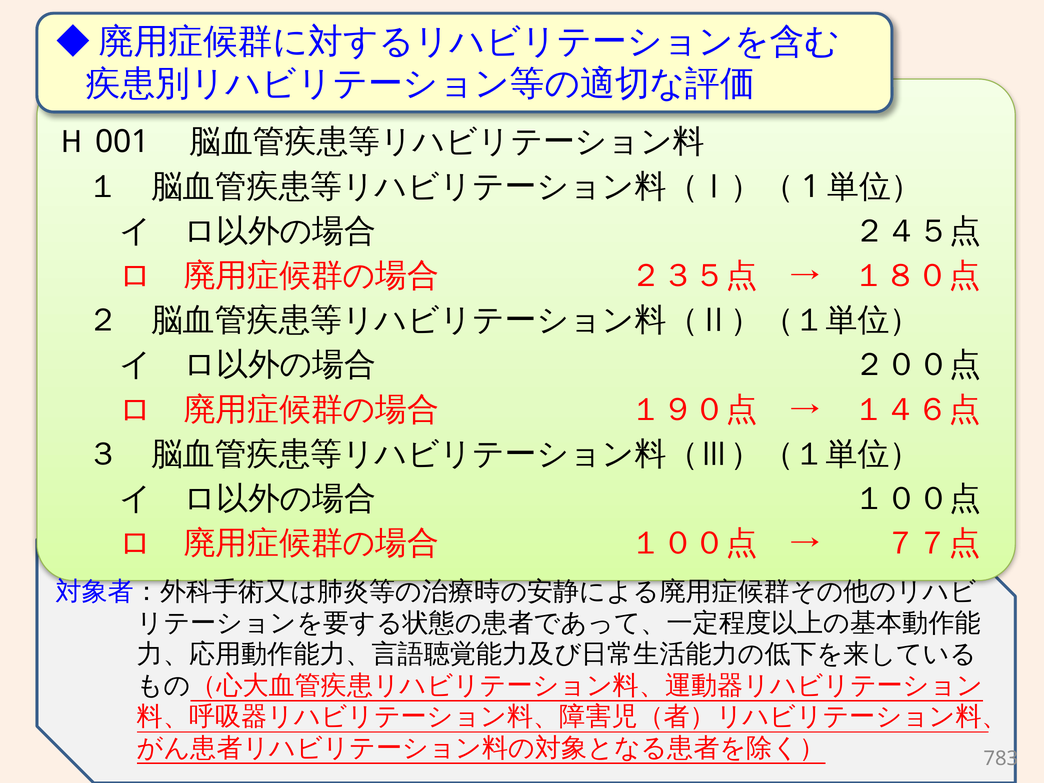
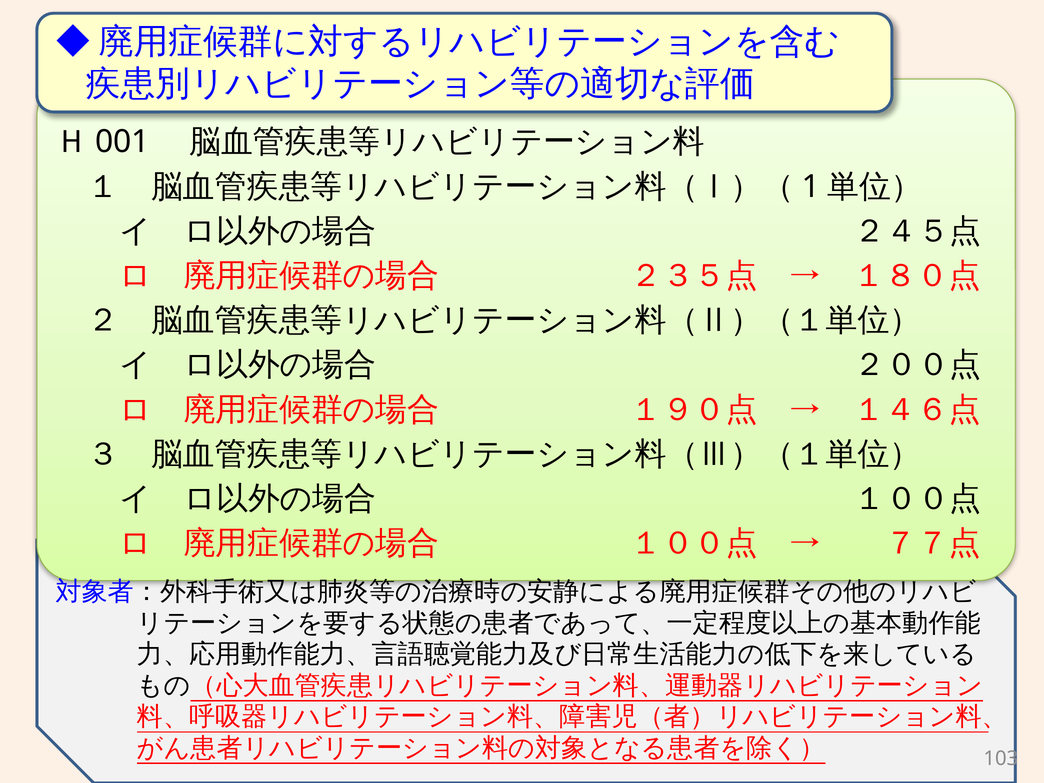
783: 783 -> 103
